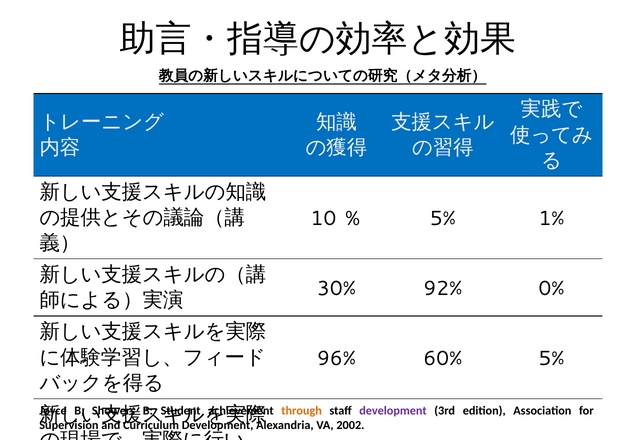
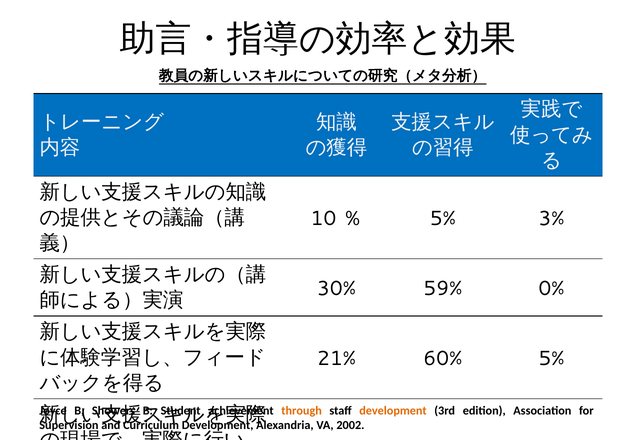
1%: 1% -> 3%
92%: 92% -> 59%
96%: 96% -> 21%
development at (393, 411) colour: purple -> orange
